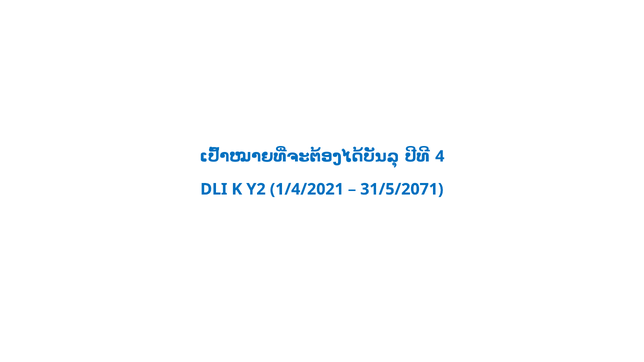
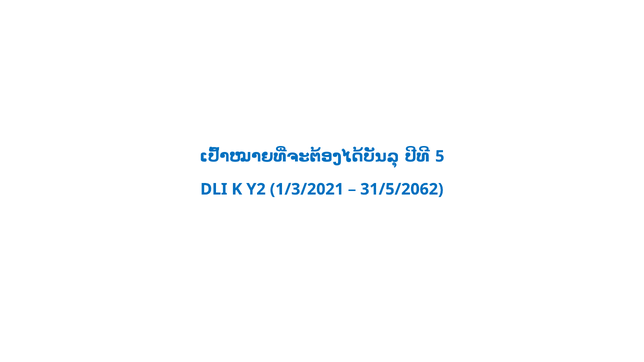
4: 4 -> 5
1/4/2021: 1/4/2021 -> 1/3/2021
31/5/2071: 31/5/2071 -> 31/5/2062
